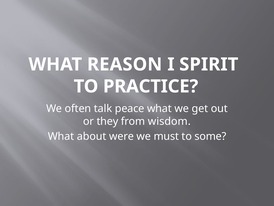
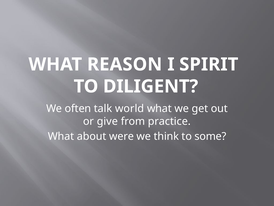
PRACTICE: PRACTICE -> DILIGENT
peace: peace -> world
they: they -> give
wisdom: wisdom -> practice
must: must -> think
